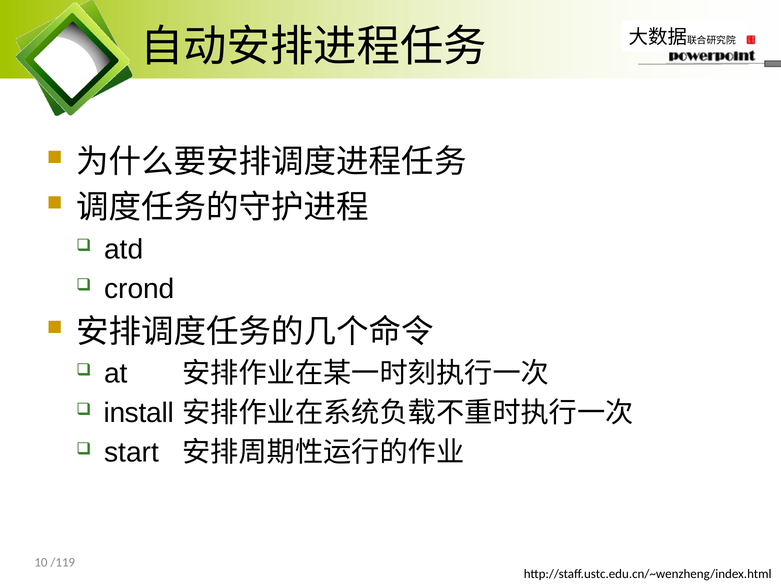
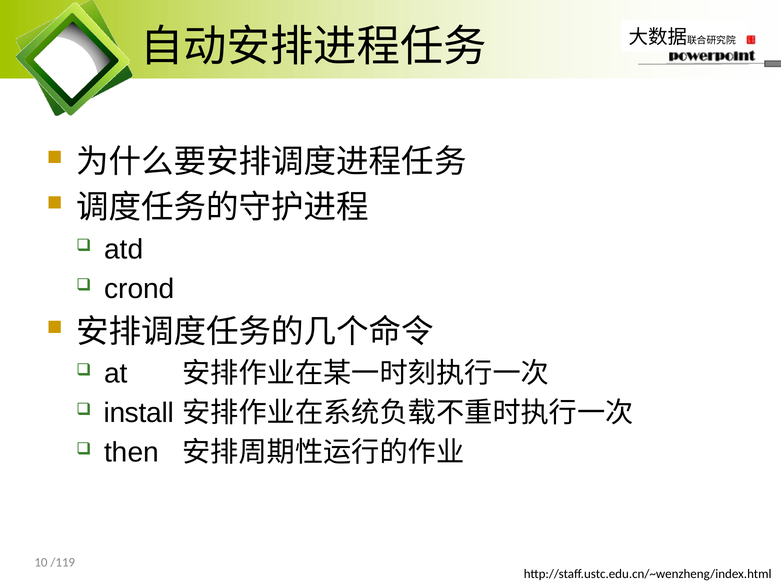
start: start -> then
